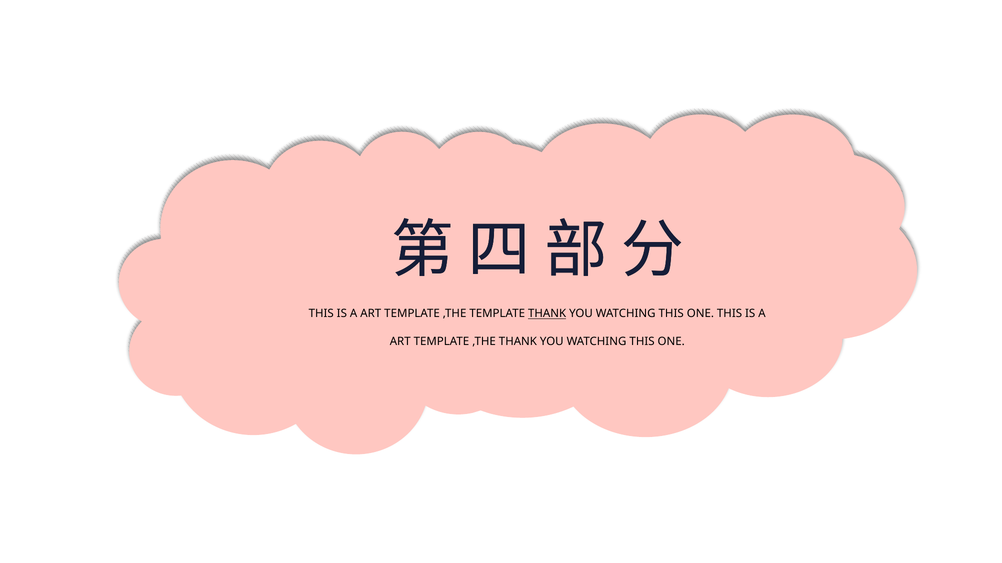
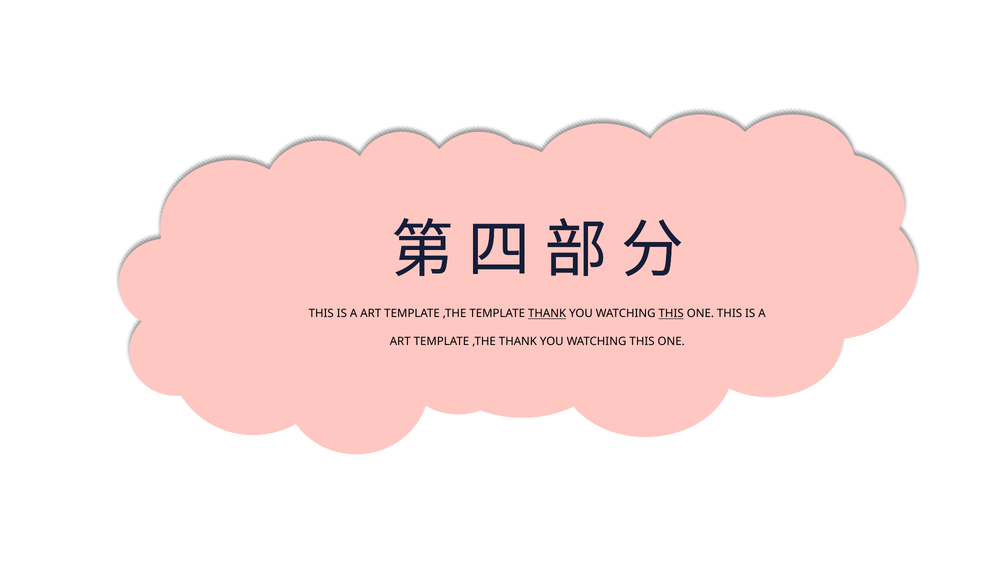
THIS at (671, 314) underline: none -> present
